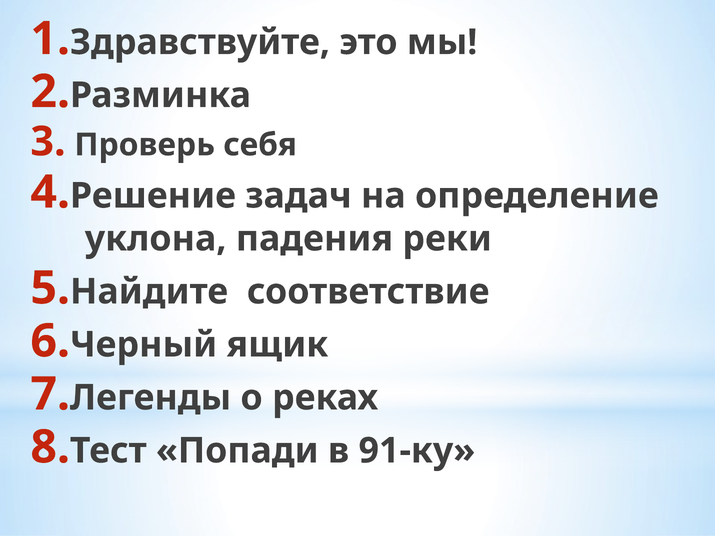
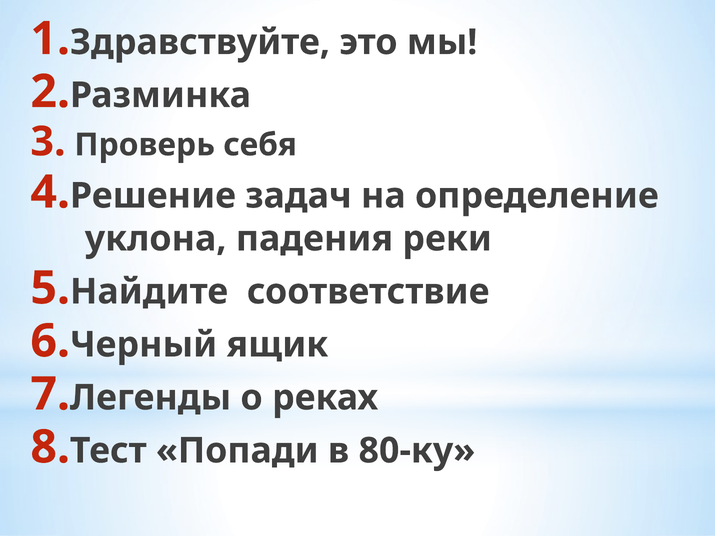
91-ку: 91-ку -> 80-ку
